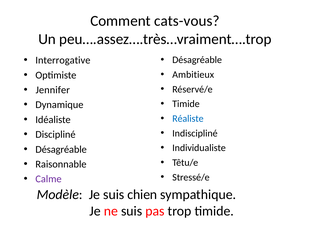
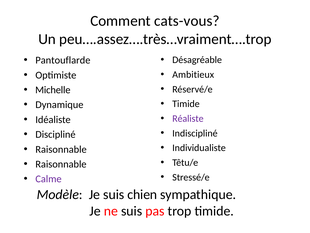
Interrogative: Interrogative -> Pantouflarde
Jennifer: Jennifer -> Michelle
Réaliste colour: blue -> purple
Désagréable at (61, 149): Désagréable -> Raisonnable
